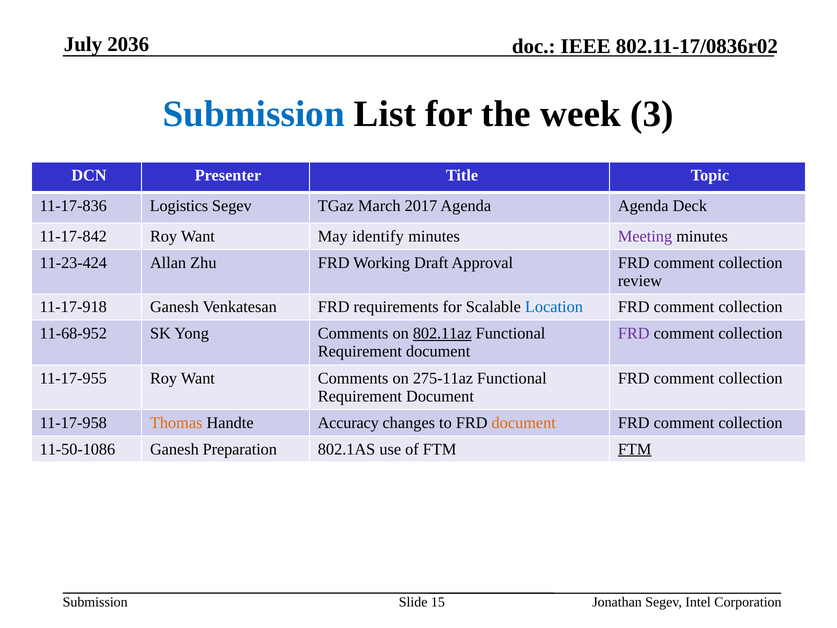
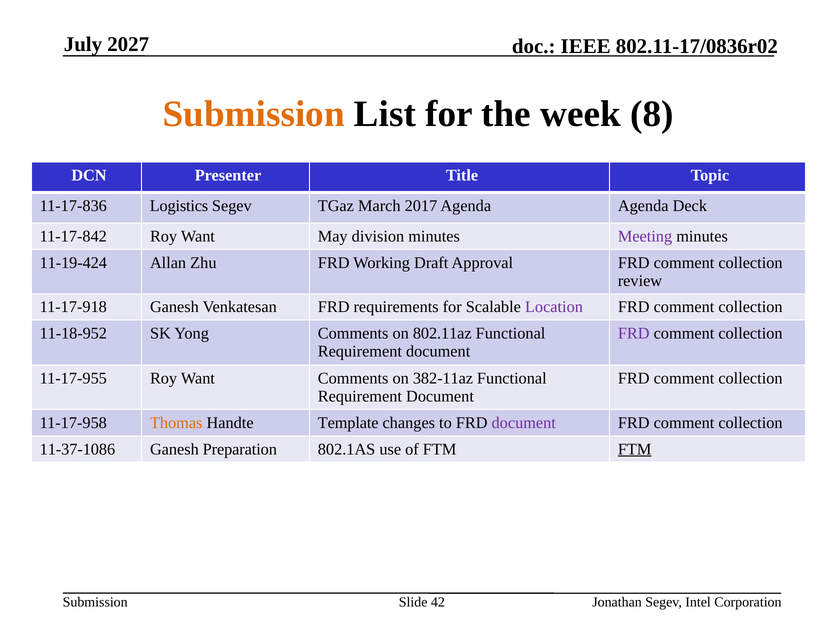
2036: 2036 -> 2027
Submission at (254, 114) colour: blue -> orange
3: 3 -> 8
identify: identify -> division
11-23-424: 11-23-424 -> 11-19-424
Location colour: blue -> purple
11-68-952: 11-68-952 -> 11-18-952
802.11az underline: present -> none
275-11az: 275-11az -> 382-11az
Accuracy: Accuracy -> Template
document at (524, 423) colour: orange -> purple
11-50-1086: 11-50-1086 -> 11-37-1086
15: 15 -> 42
